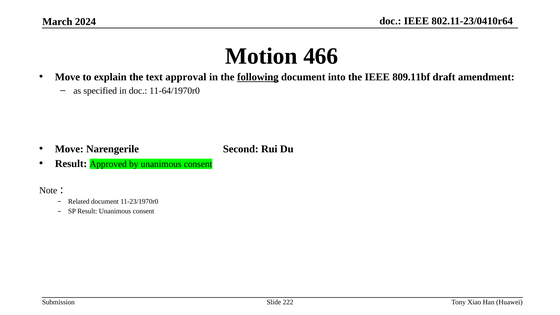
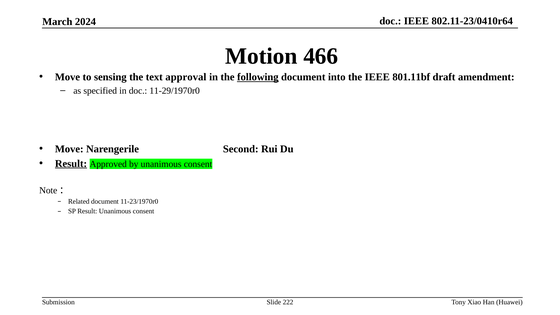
explain: explain -> sensing
809.11bf: 809.11bf -> 801.11bf
11-64/1970r0: 11-64/1970r0 -> 11-29/1970r0
Result at (71, 164) underline: none -> present
